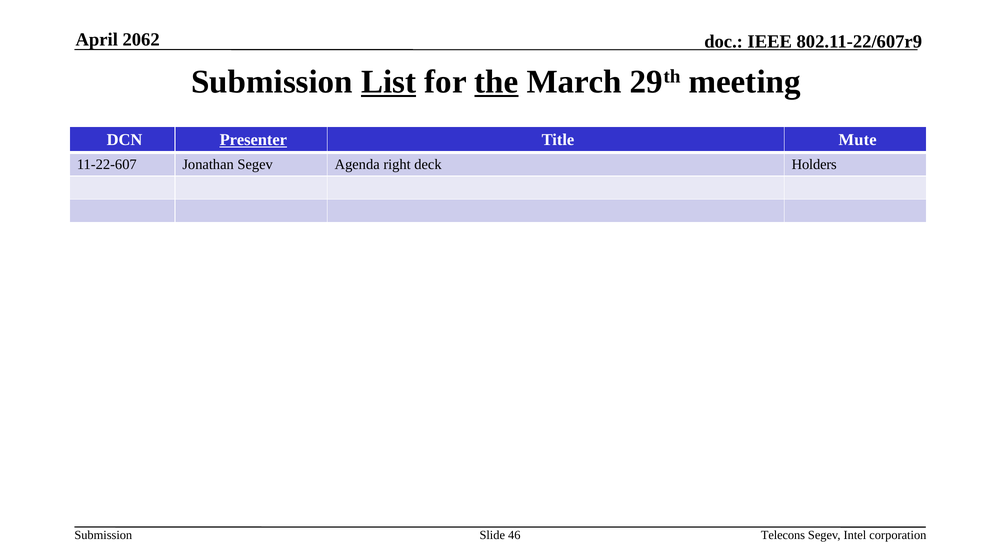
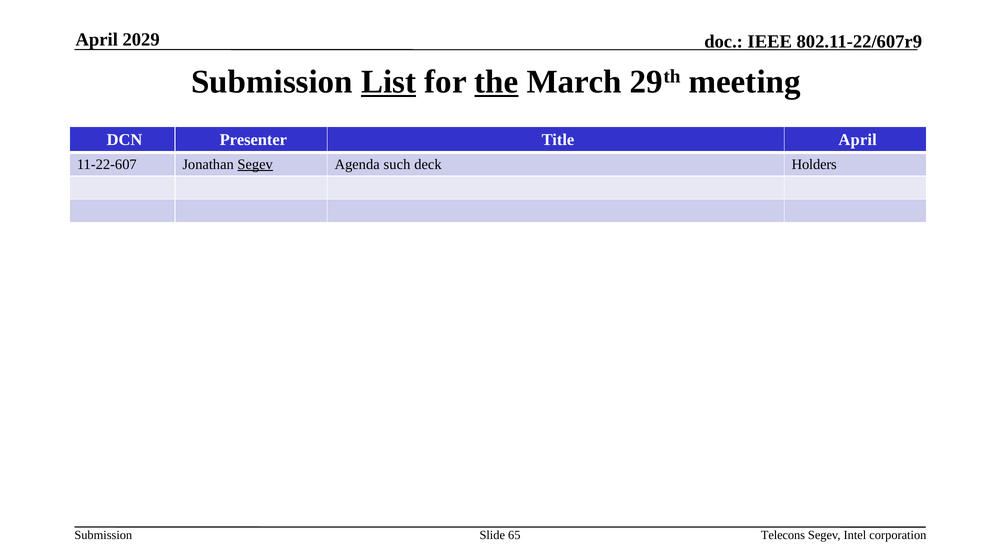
2062: 2062 -> 2029
Presenter underline: present -> none
Title Mute: Mute -> April
Segev at (255, 164) underline: none -> present
right: right -> such
46: 46 -> 65
